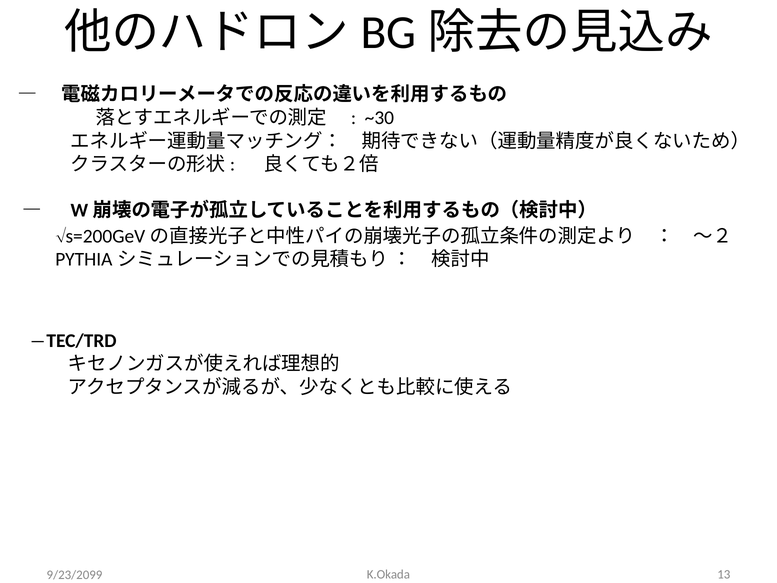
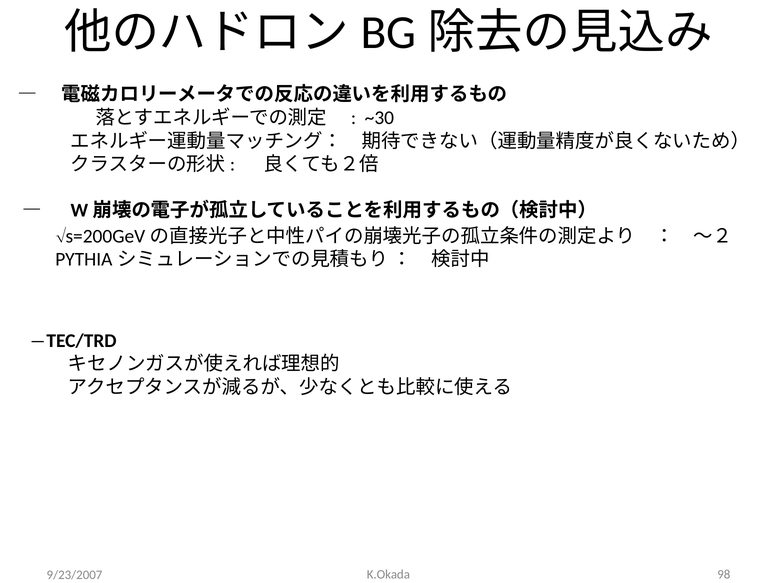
13: 13 -> 98
9/23/2099: 9/23/2099 -> 9/23/2007
